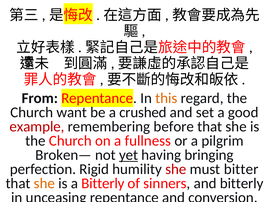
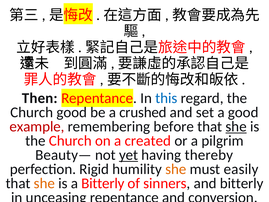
From: From -> Then
this colour: orange -> blue
Church want: want -> good
she at (236, 126) underline: none -> present
fullness: fullness -> created
Broken—: Broken— -> Beauty—
bringing: bringing -> thereby
she at (176, 169) colour: red -> orange
bitter: bitter -> easily
